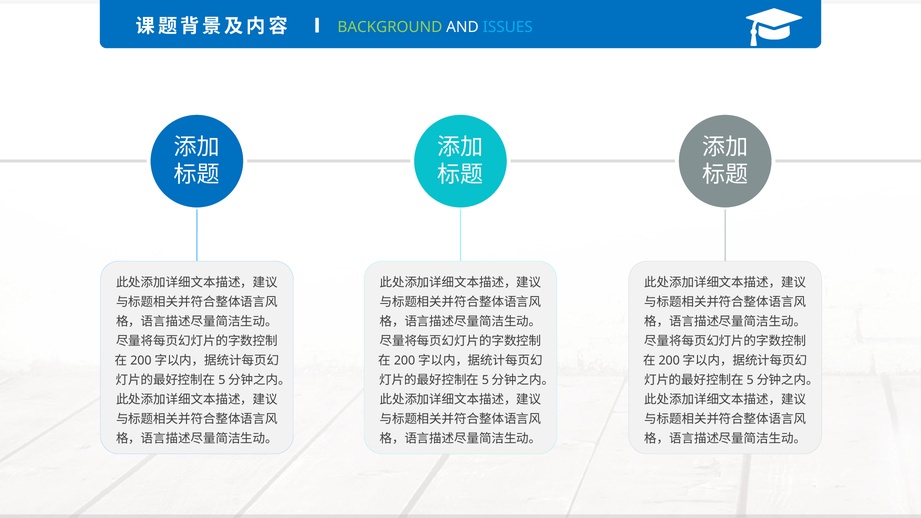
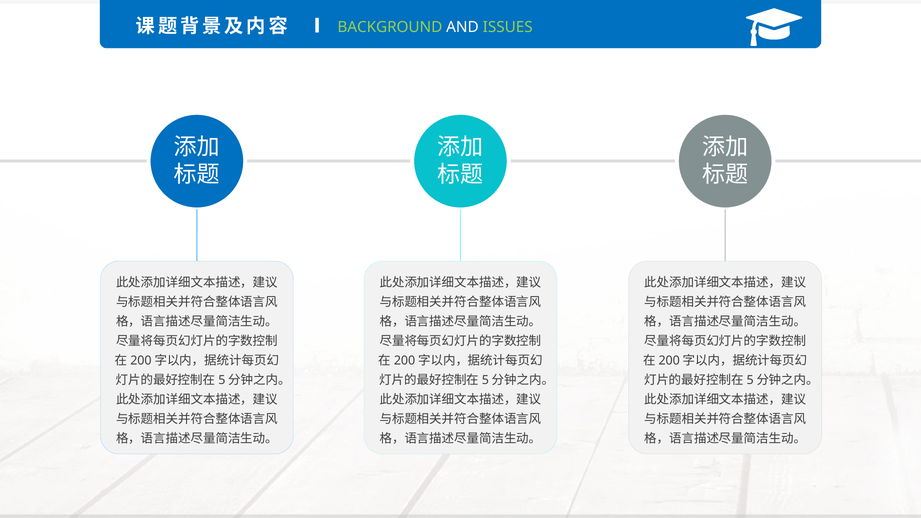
ISSUES colour: light blue -> light green
